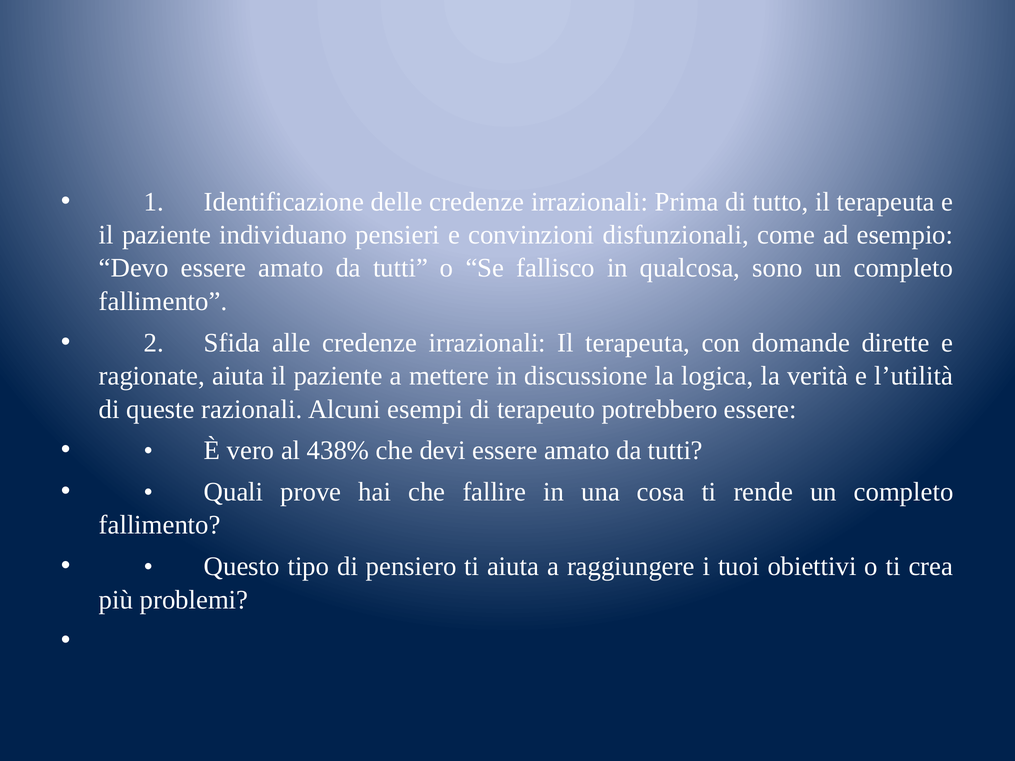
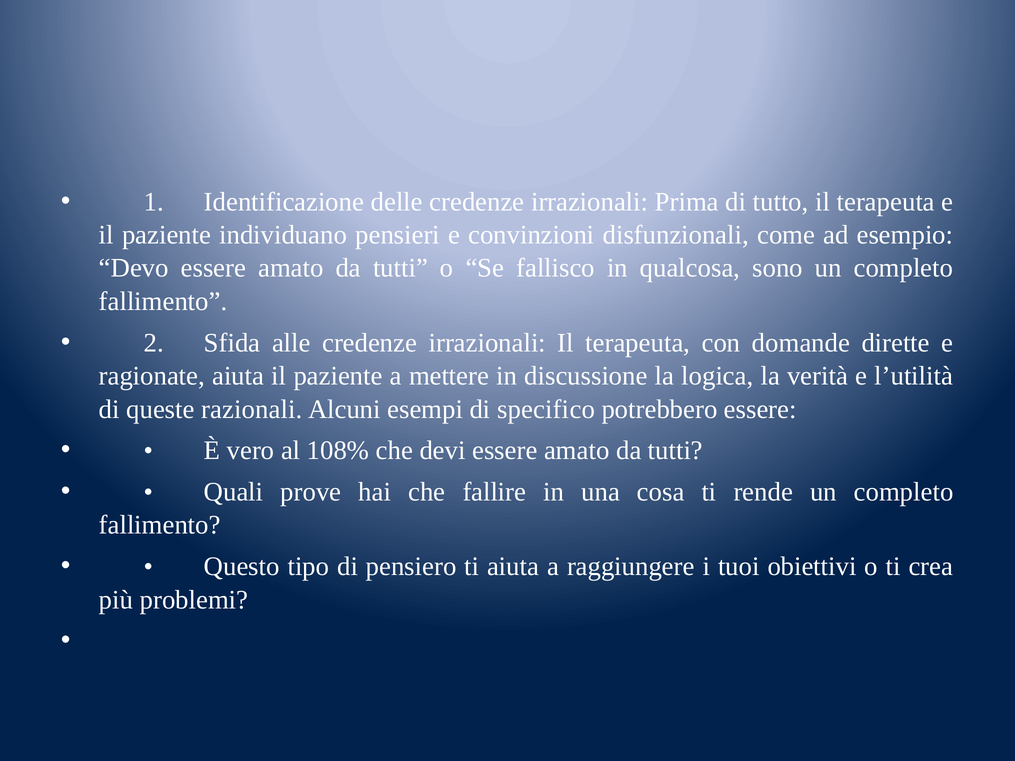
terapeuto: terapeuto -> specifico
438%: 438% -> 108%
